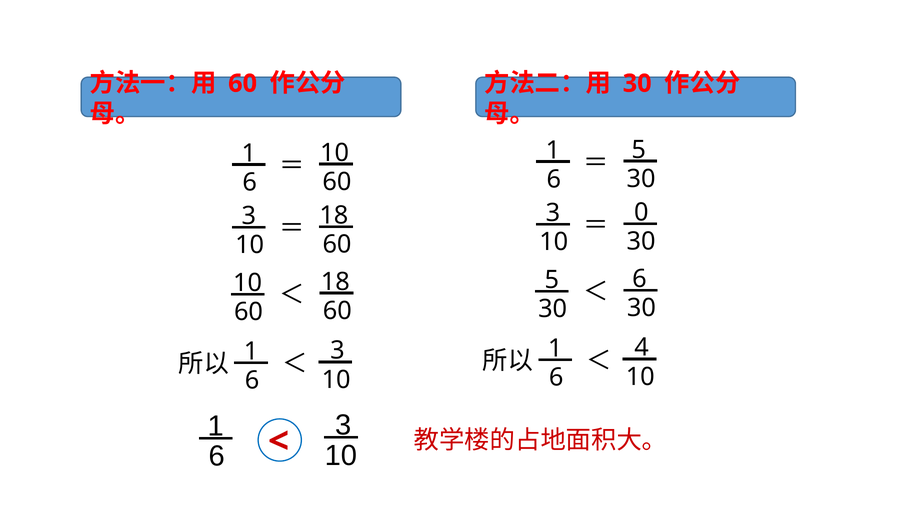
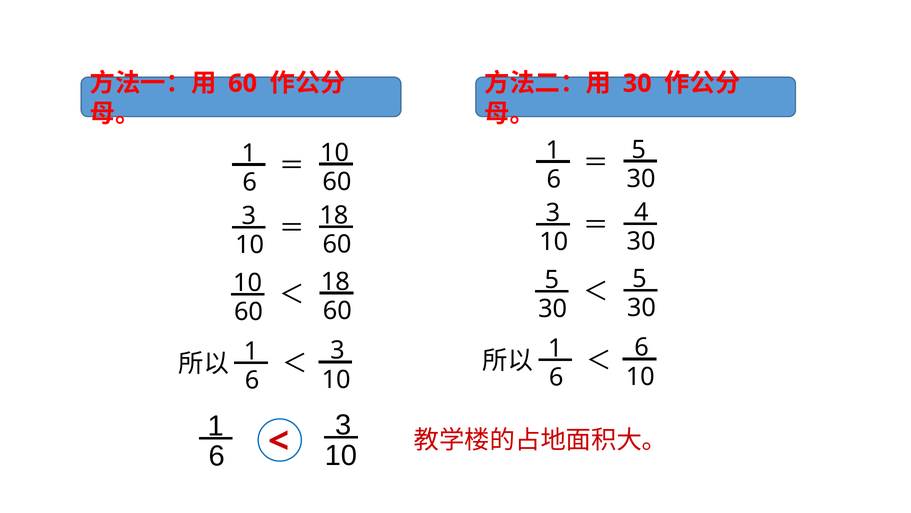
0: 0 -> 4
6 at (639, 279): 6 -> 5
4 at (642, 347): 4 -> 6
